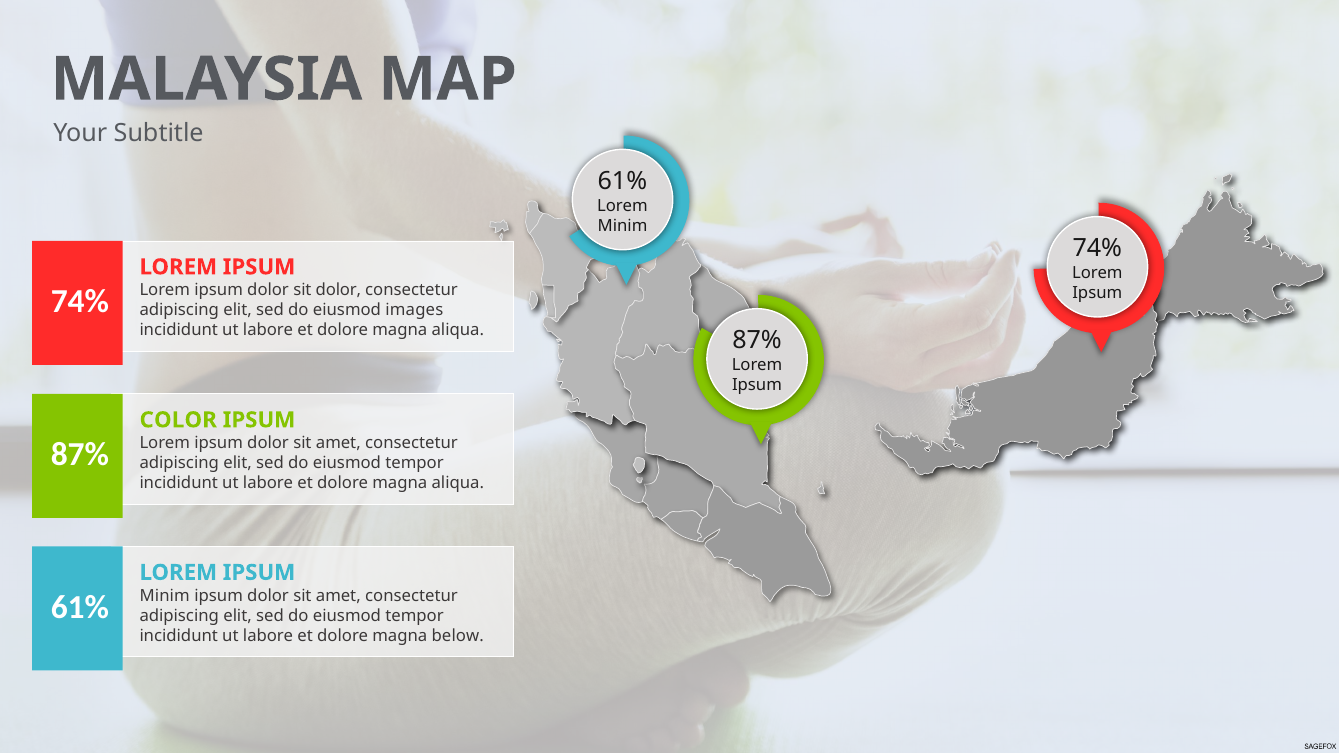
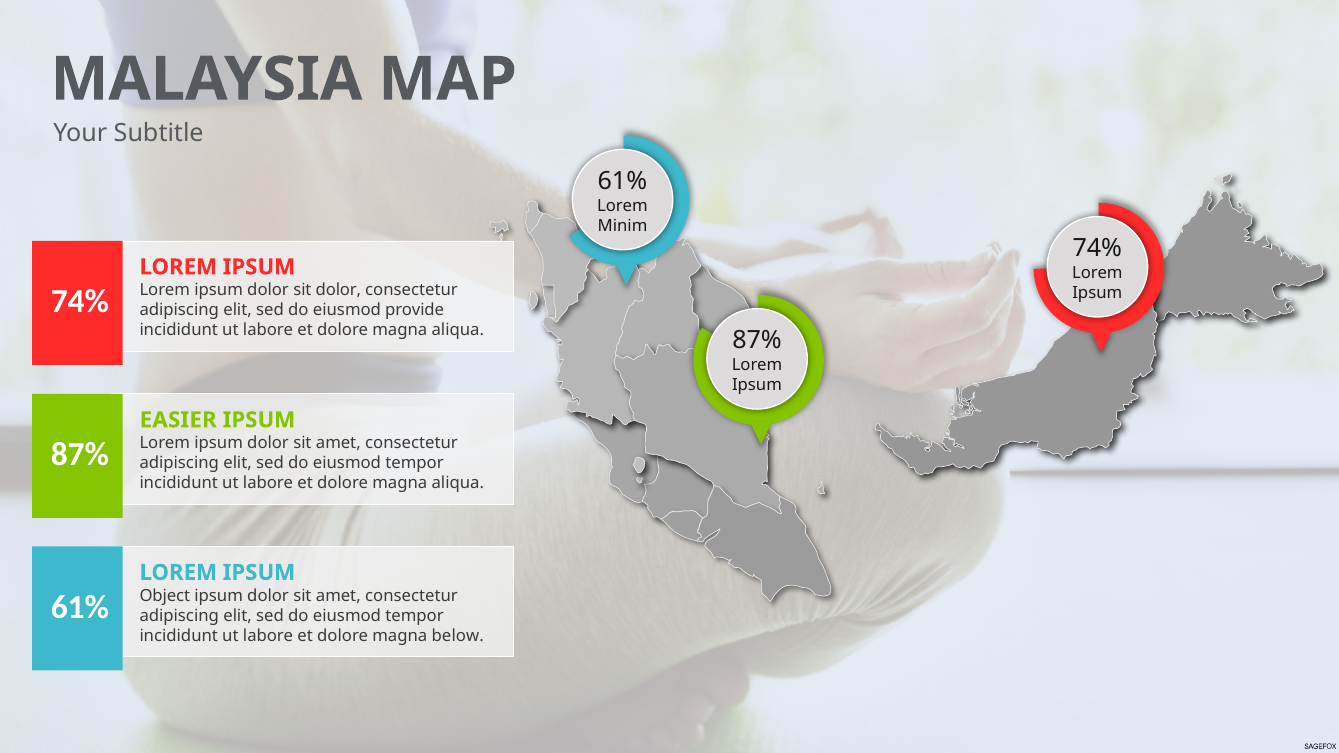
images: images -> provide
COLOR: COLOR -> EASIER
Minim at (165, 596): Minim -> Object
